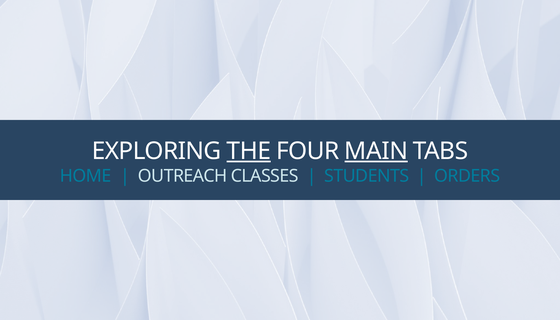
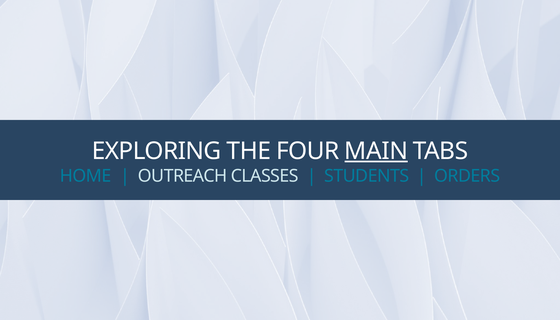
THE underline: present -> none
